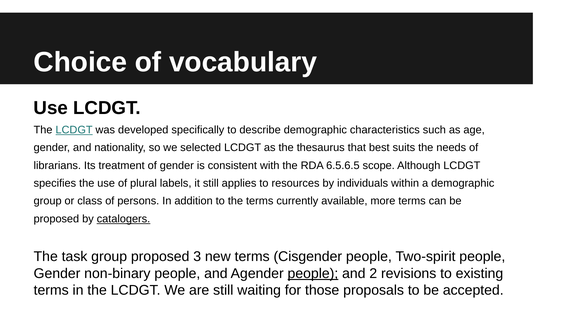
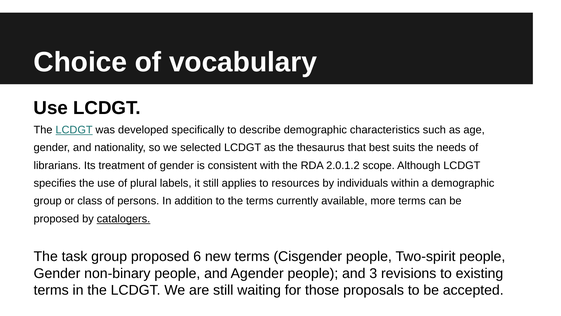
6.5.6.5: 6.5.6.5 -> 2.0.1.2
3: 3 -> 6
people at (313, 273) underline: present -> none
2: 2 -> 3
